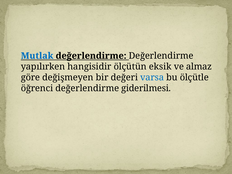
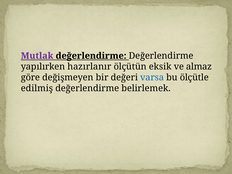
Mutlak colour: blue -> purple
hangisidir: hangisidir -> hazırlanır
öğrenci: öğrenci -> edilmiş
giderilmesi: giderilmesi -> belirlemek
